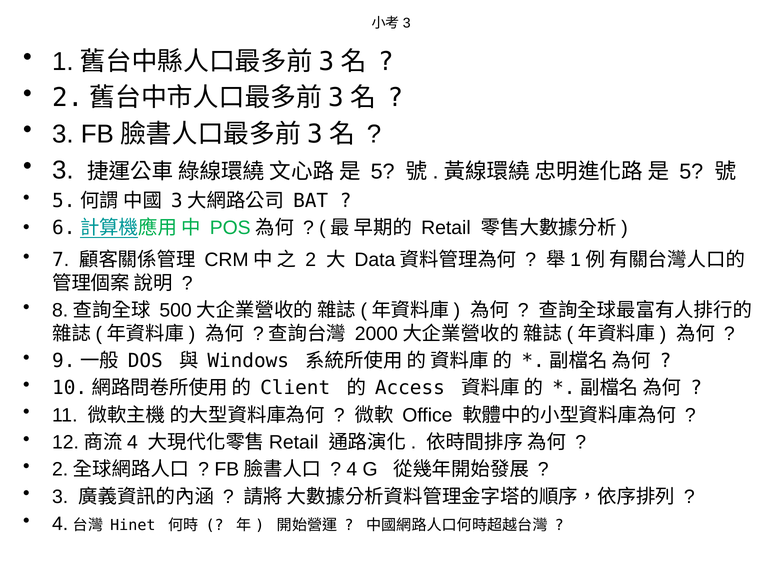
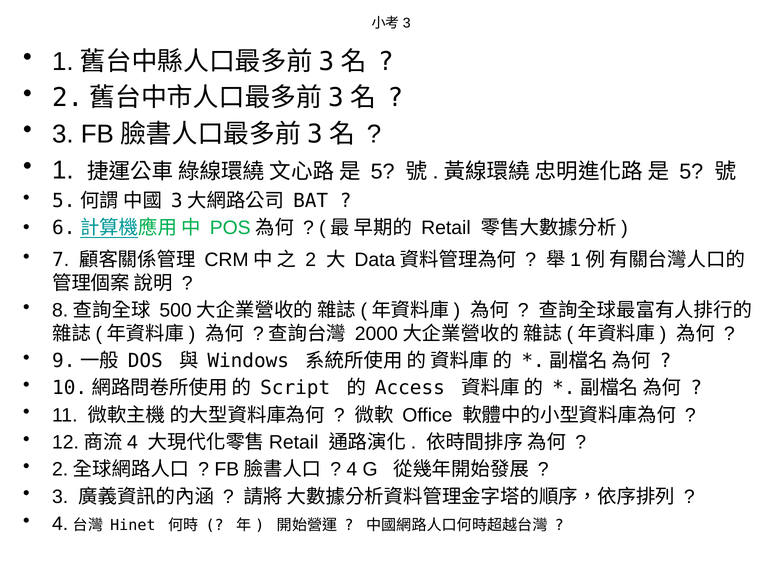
3 at (63, 170): 3 -> 1
Client: Client -> Script
